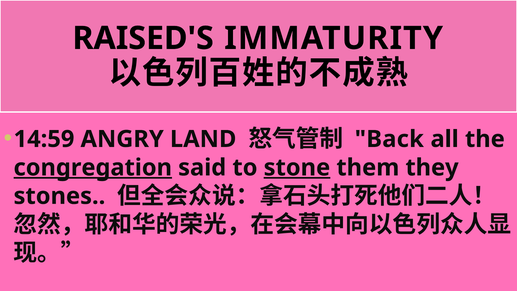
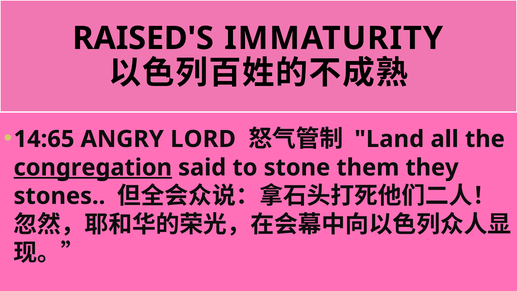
14:59: 14:59 -> 14:65
LAND: LAND -> LORD
Back: Back -> Land
stone underline: present -> none
